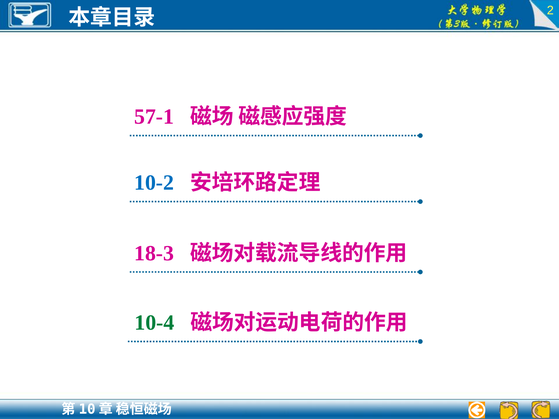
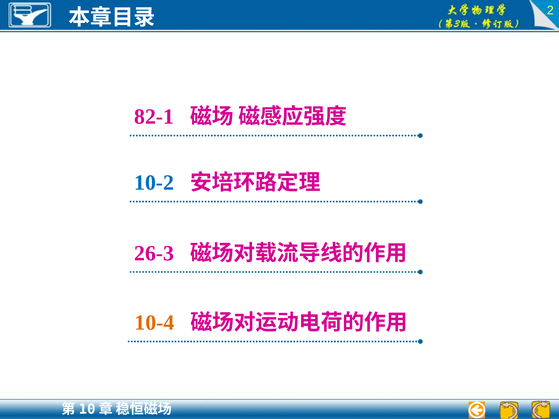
57-1: 57-1 -> 82-1
18-3: 18-3 -> 26-3
10-4 colour: green -> orange
